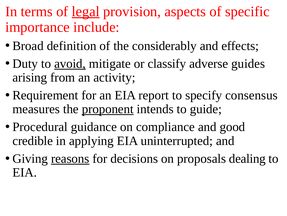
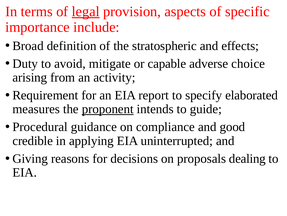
considerably: considerably -> stratospheric
avoid underline: present -> none
classify: classify -> capable
guides: guides -> choice
consensus: consensus -> elaborated
reasons underline: present -> none
